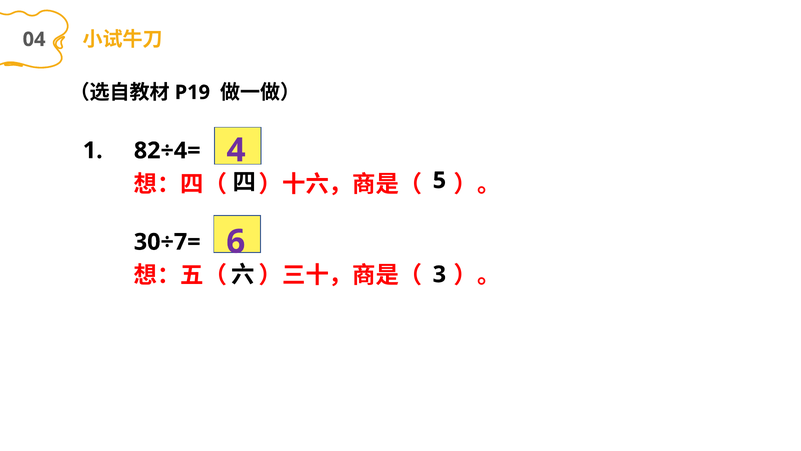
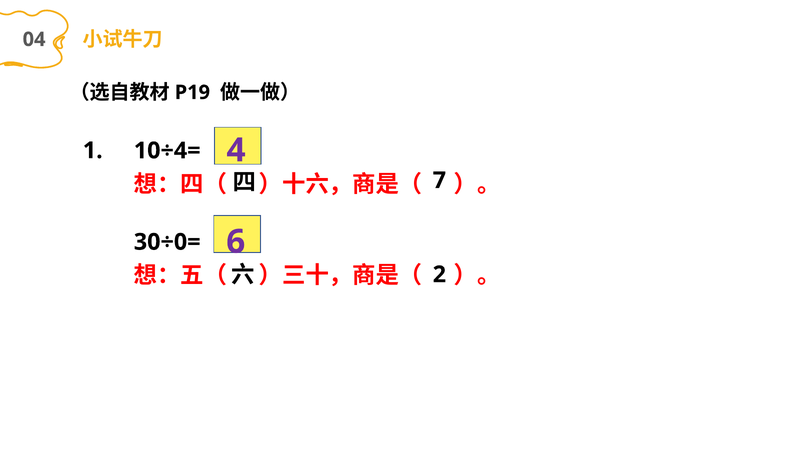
82÷4=: 82÷4= -> 10÷4=
5: 5 -> 7
30÷7=: 30÷7= -> 30÷0=
3: 3 -> 2
